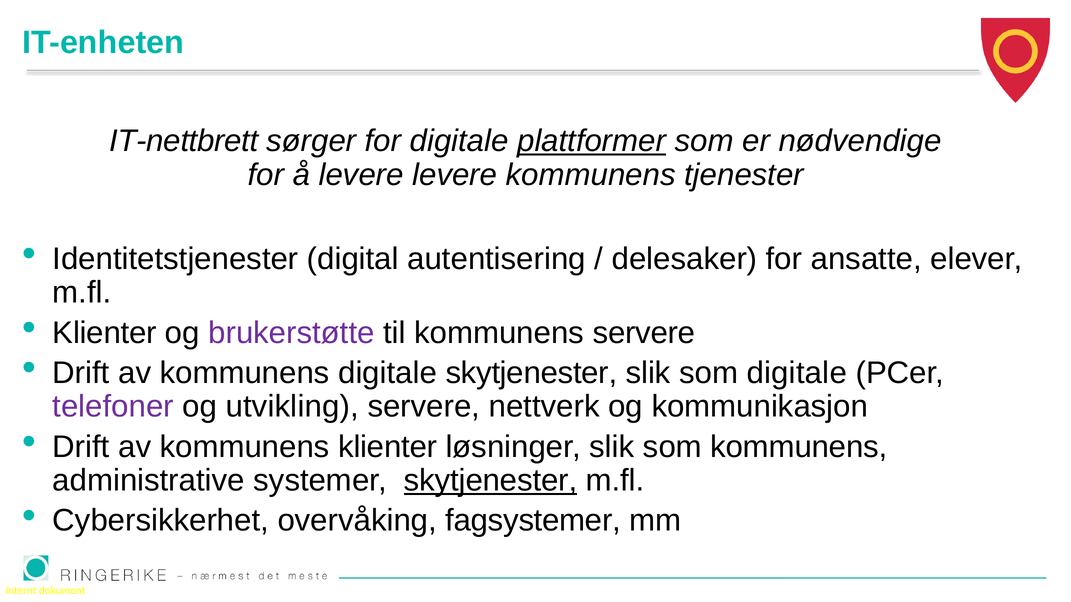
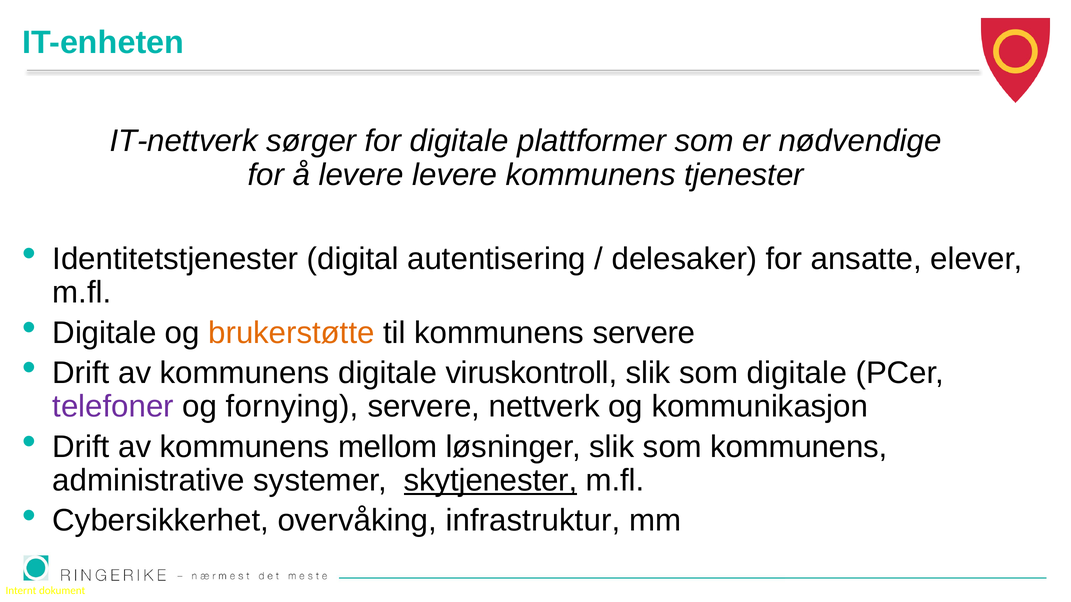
IT-nettbrett: IT-nettbrett -> IT-nettverk
plattformer underline: present -> none
Klienter at (105, 333): Klienter -> Digitale
brukerstøtte colour: purple -> orange
digitale skytjenester: skytjenester -> viruskontroll
utvikling: utvikling -> fornying
kommunens klienter: klienter -> mellom
fagsystemer: fagsystemer -> infrastruktur
